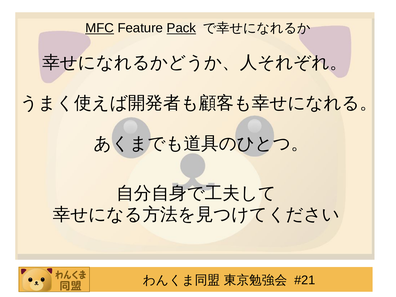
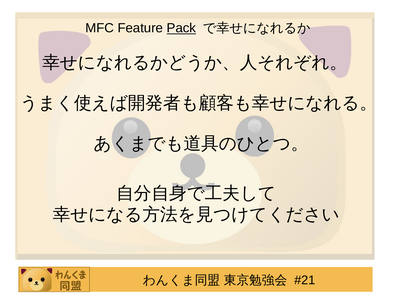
MFC underline: present -> none
